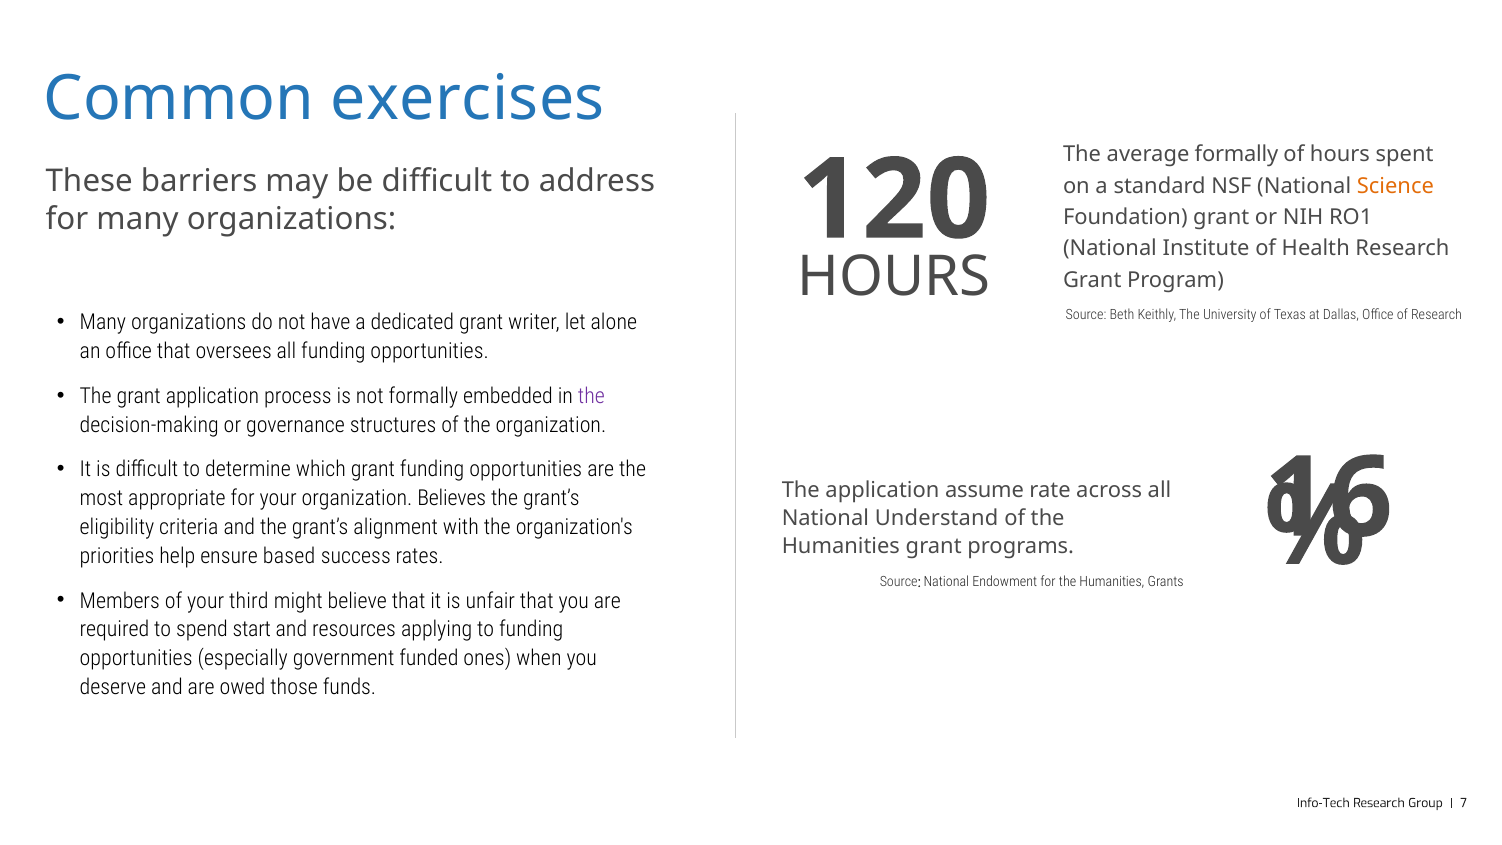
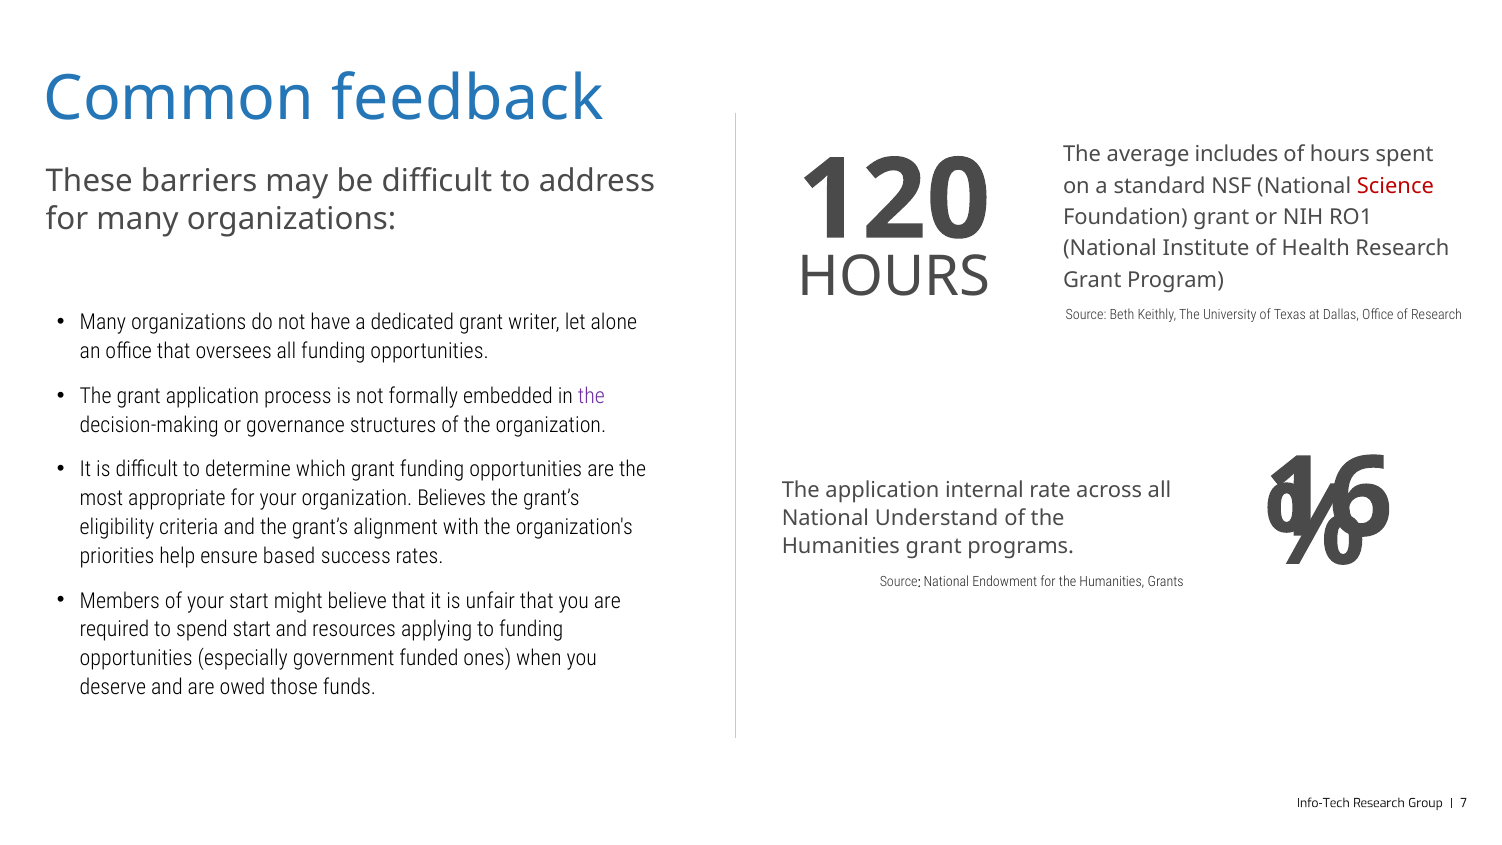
exercises: exercises -> feedback
average formally: formally -> includes
Science colour: orange -> red
assume: assume -> internal
your third: third -> start
